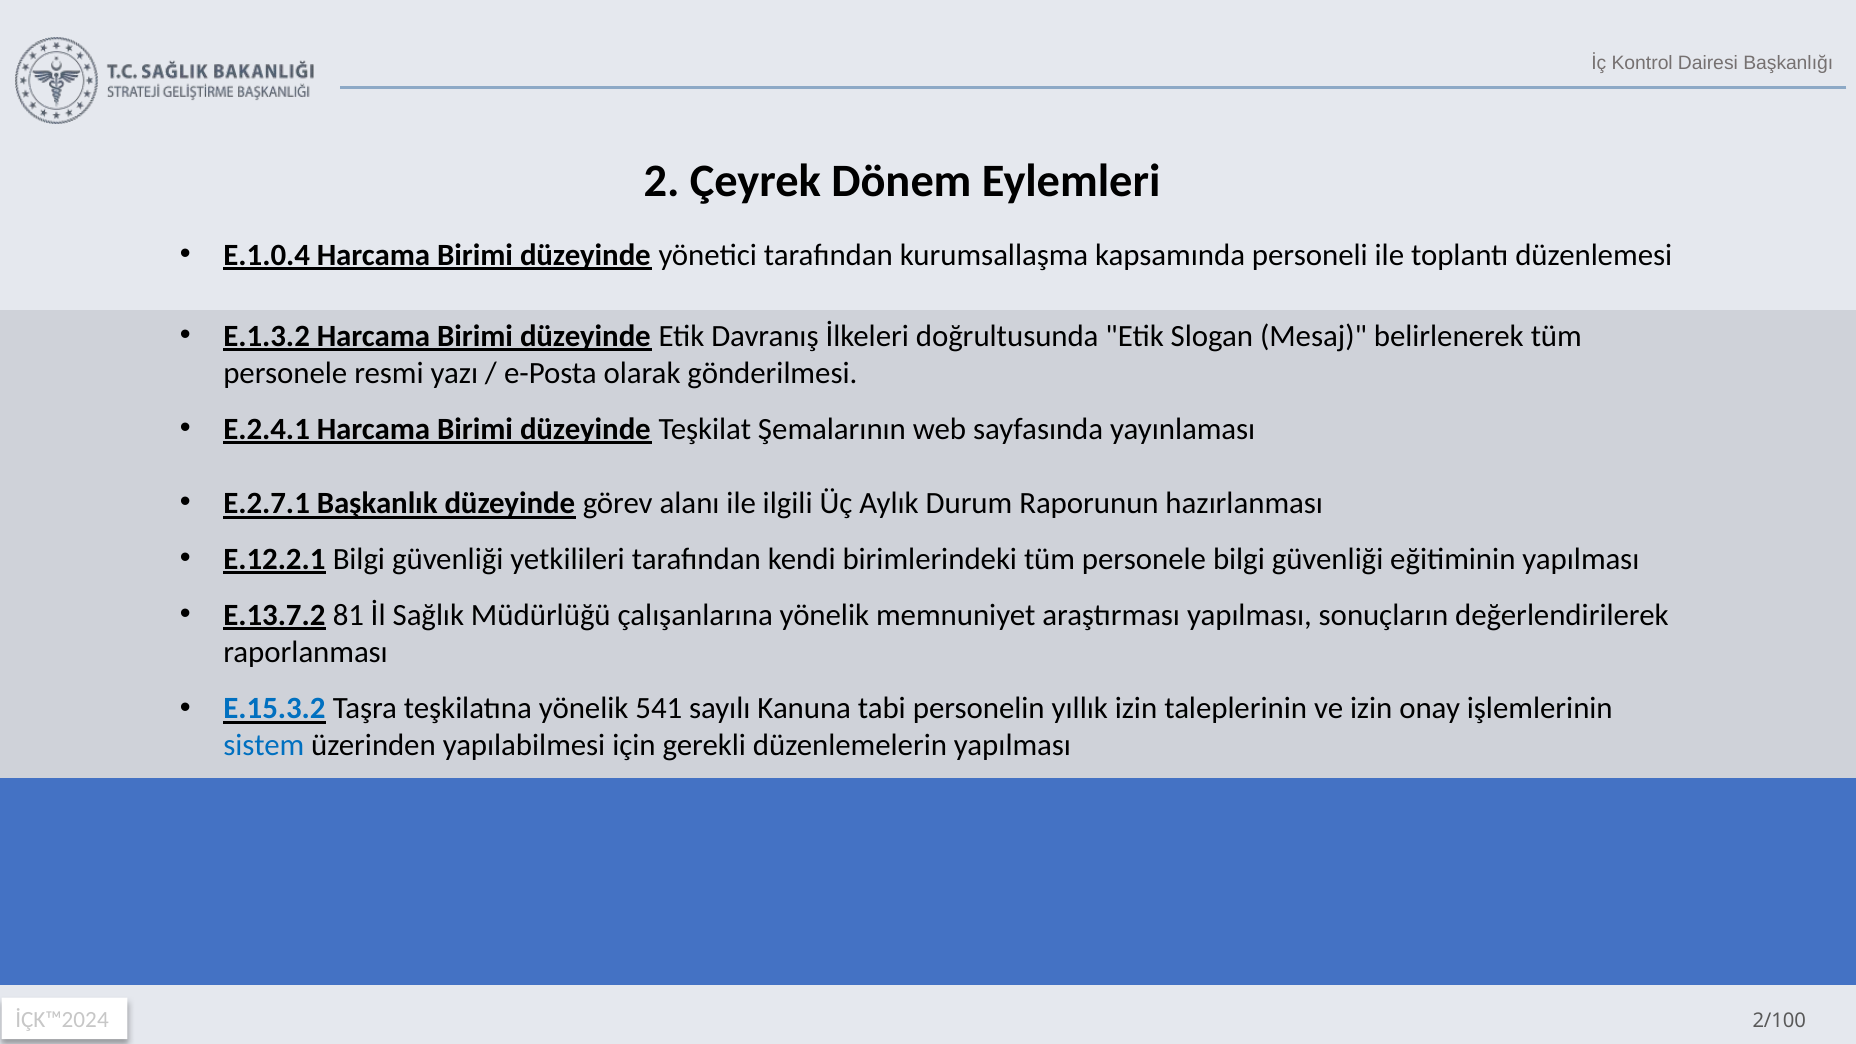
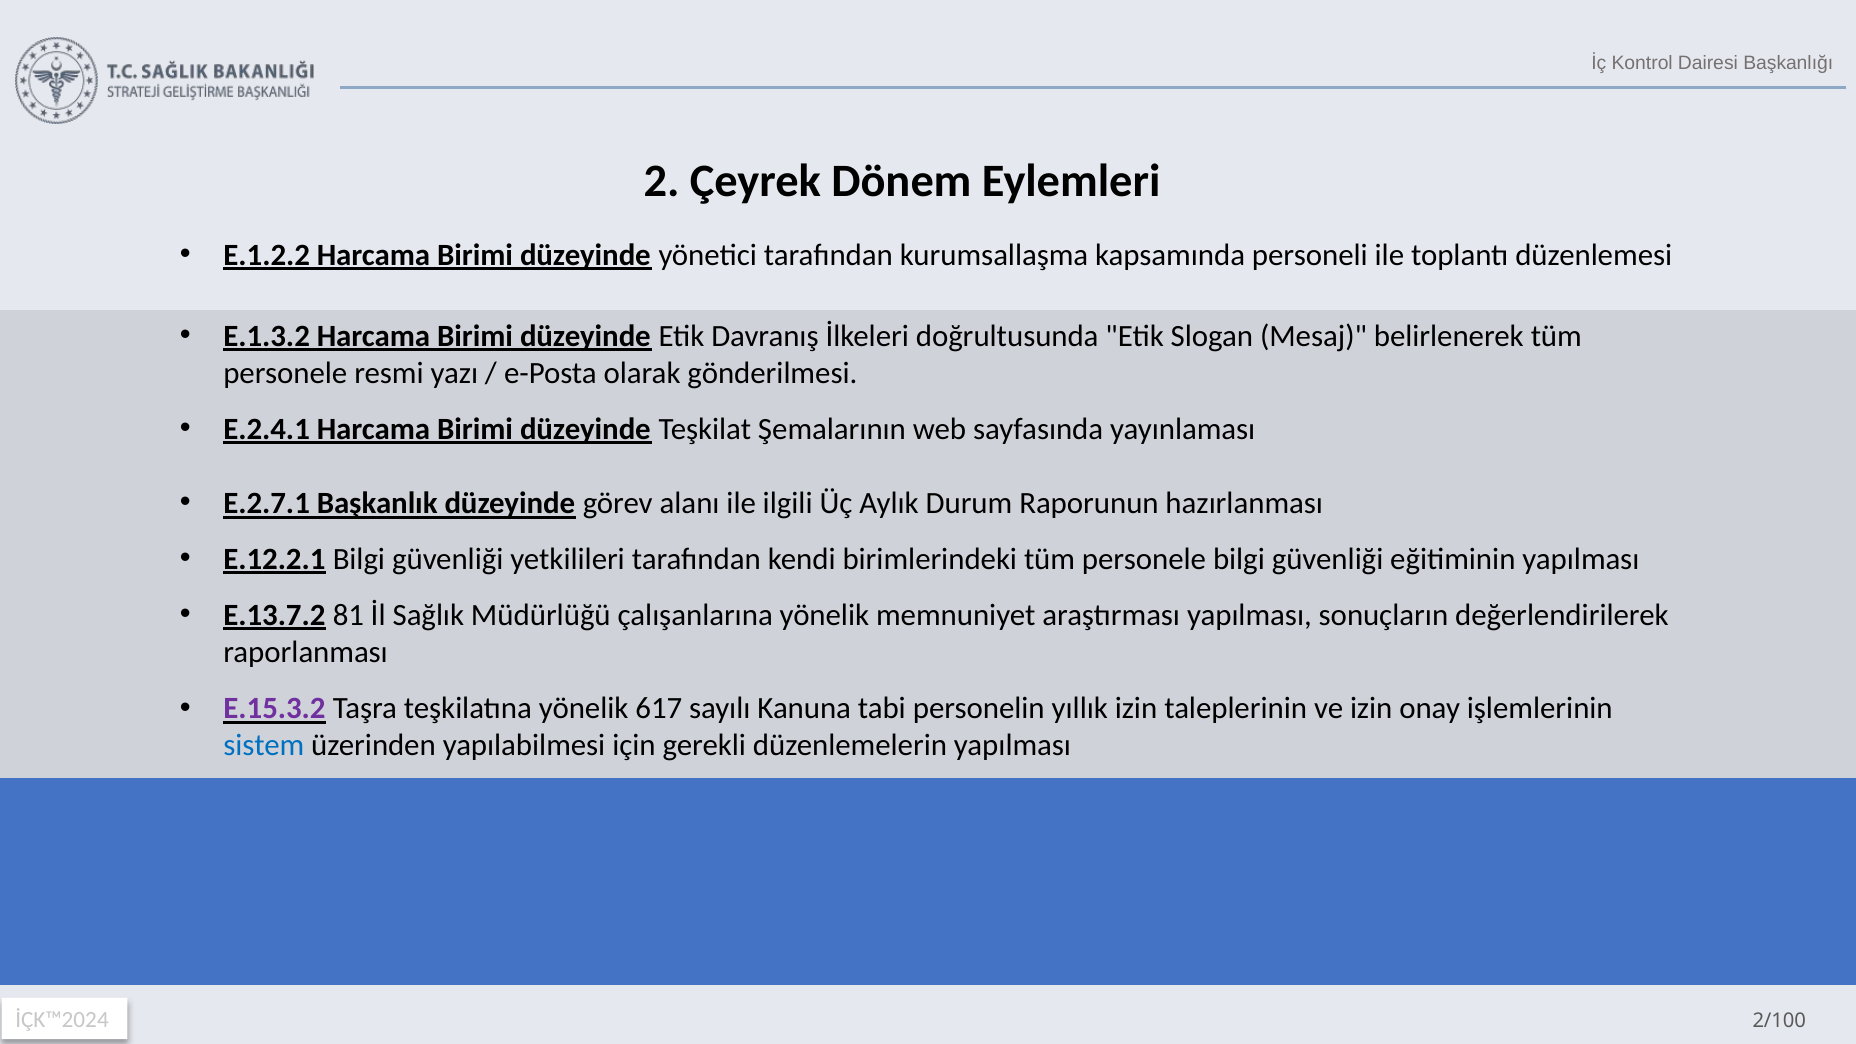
E.1.0.4: E.1.0.4 -> E.1.2.2
E.15.3.2 at (274, 709) colour: blue -> purple
541: 541 -> 617
